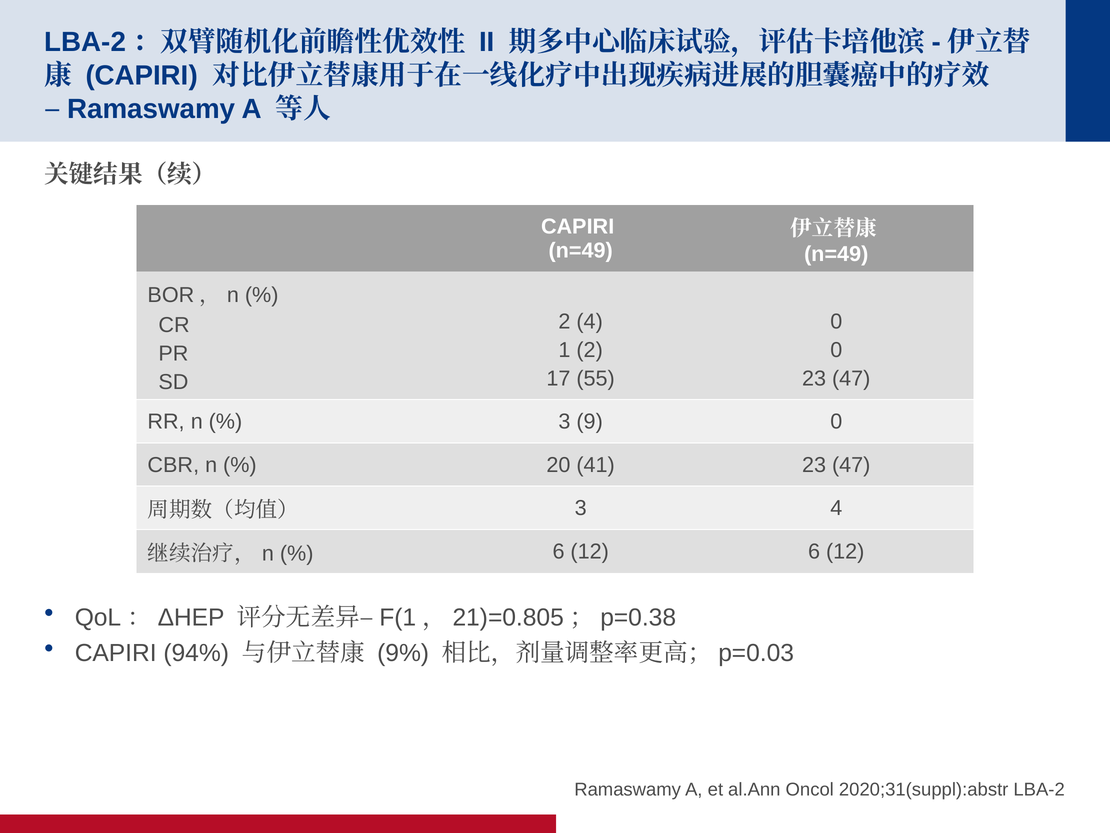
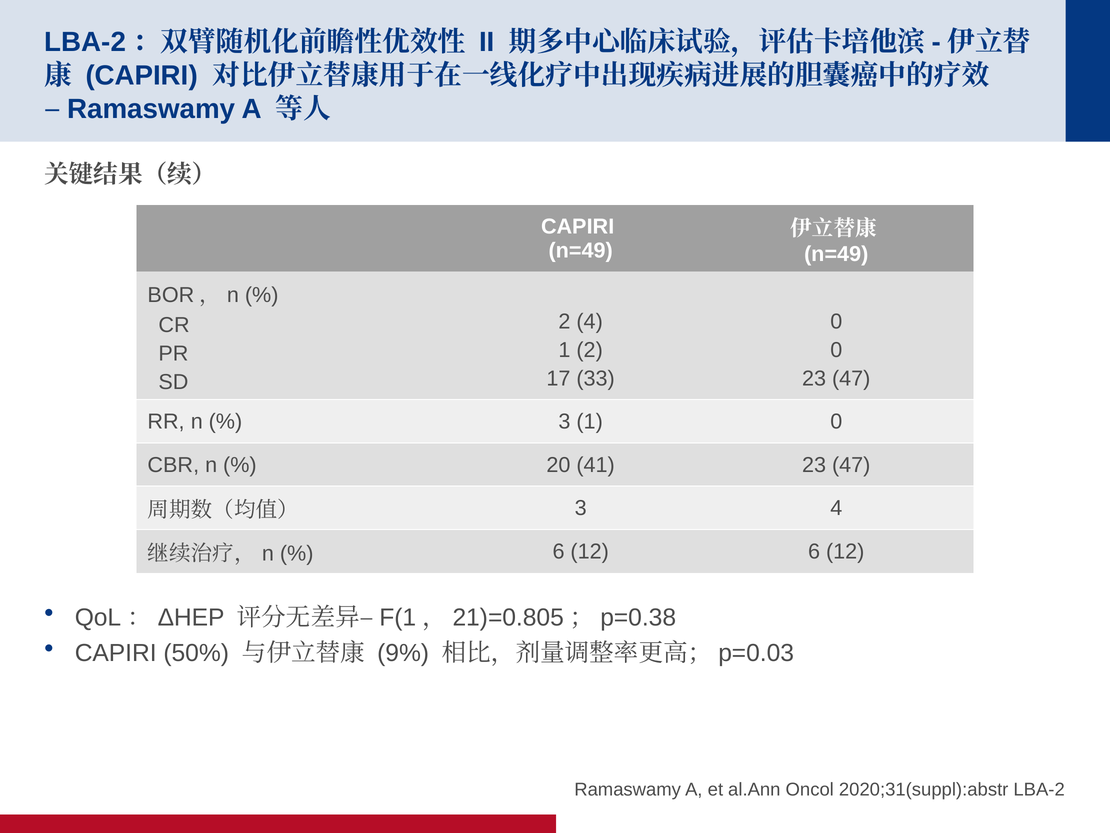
55: 55 -> 33
3 9: 9 -> 1
94%: 94% -> 50%
